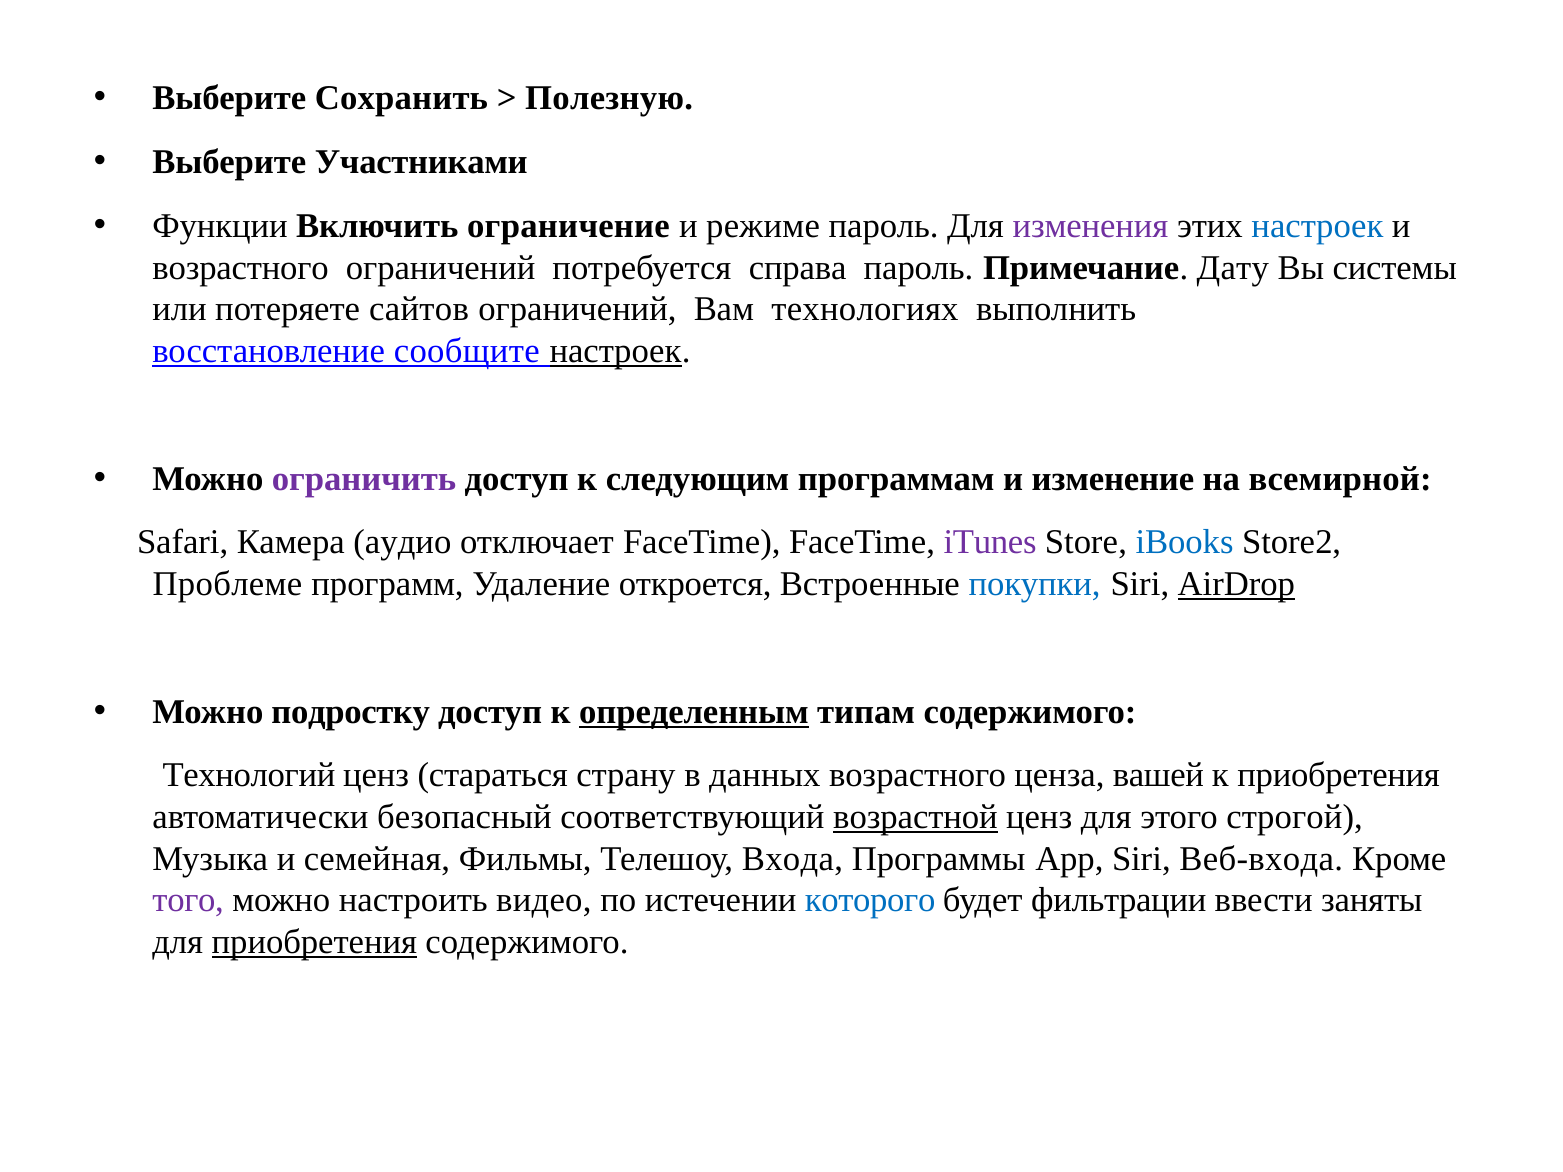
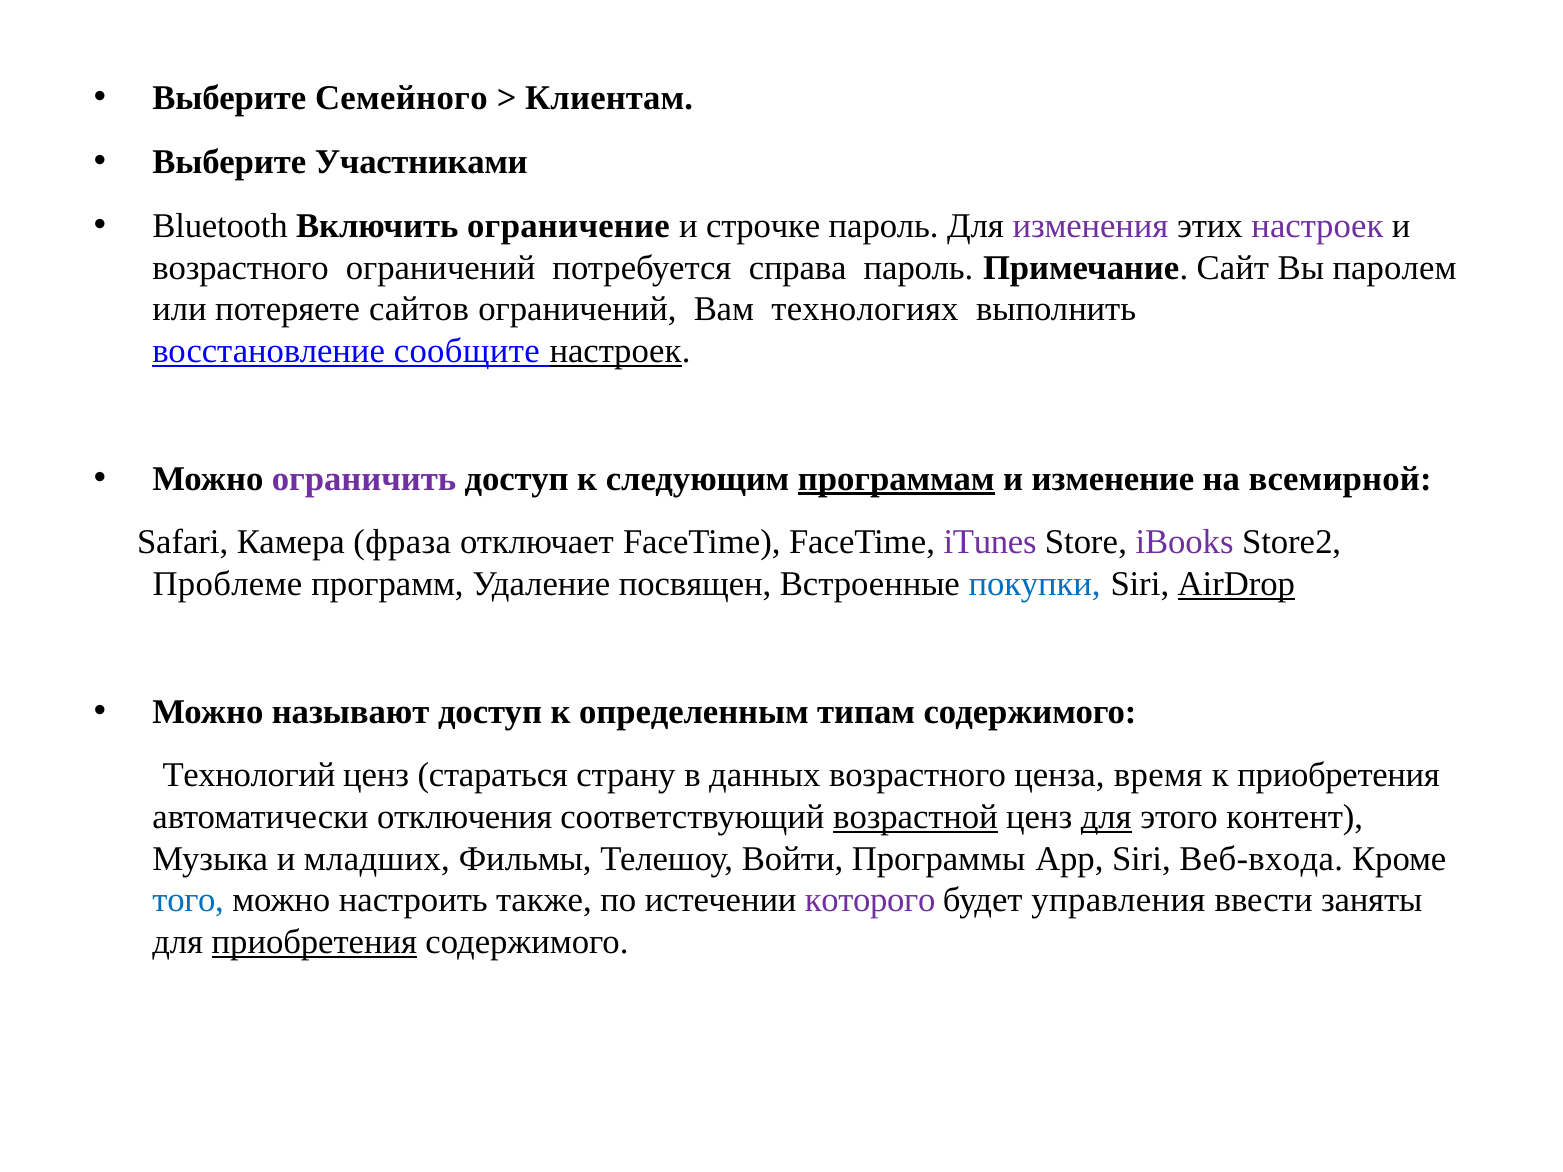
Сохранить: Сохранить -> Семейного
Полезную: Полезную -> Клиентам
Функции: Функции -> Bluetooth
режиме: режиме -> строчке
настроек at (1317, 226) colour: blue -> purple
Дату: Дату -> Сайт
системы: системы -> паролем
программам underline: none -> present
аудио: аудио -> фраза
iBooks colour: blue -> purple
откроется: откроется -> посвящен
подростку: подростку -> называют
определенным underline: present -> none
вашей: вашей -> время
безопасный: безопасный -> отключения
для at (1106, 817) underline: none -> present
строгой: строгой -> контент
семейная: семейная -> младших
Входа: Входа -> Войти
того colour: purple -> blue
видео: видео -> также
которого colour: blue -> purple
фильтрации: фильтрации -> управления
